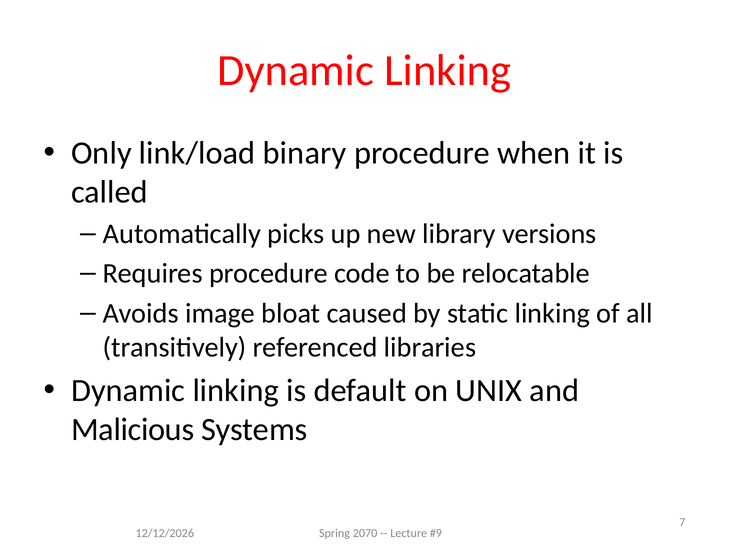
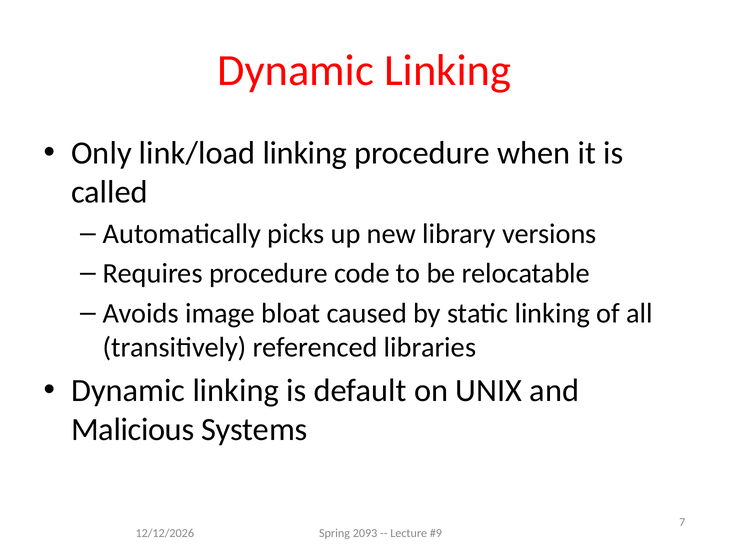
link/load binary: binary -> linking
2070: 2070 -> 2093
